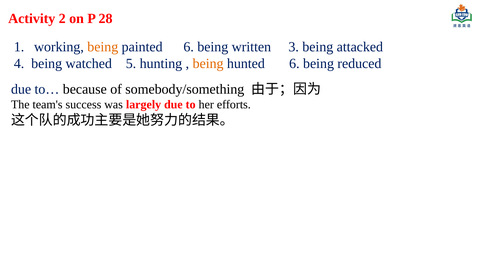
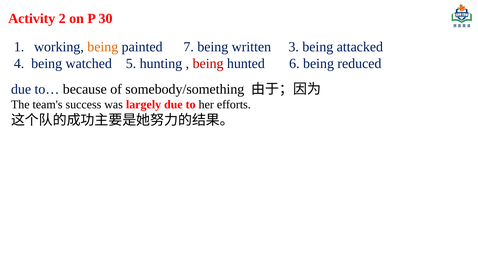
28: 28 -> 30
painted 6: 6 -> 7
being at (208, 63) colour: orange -> red
